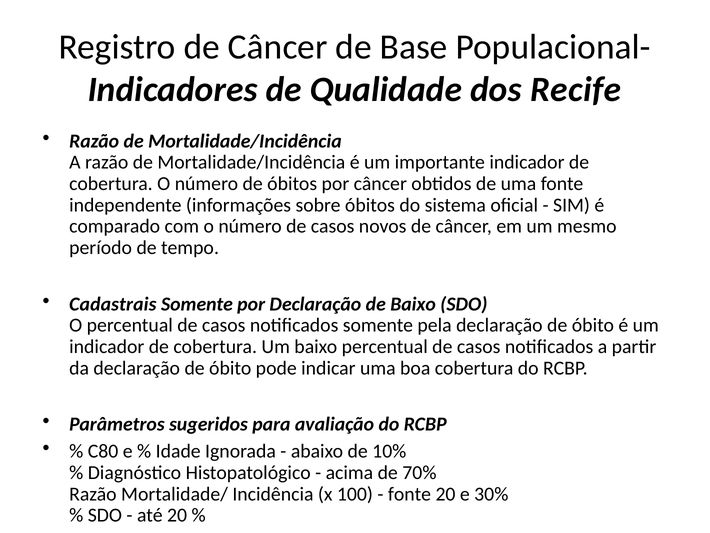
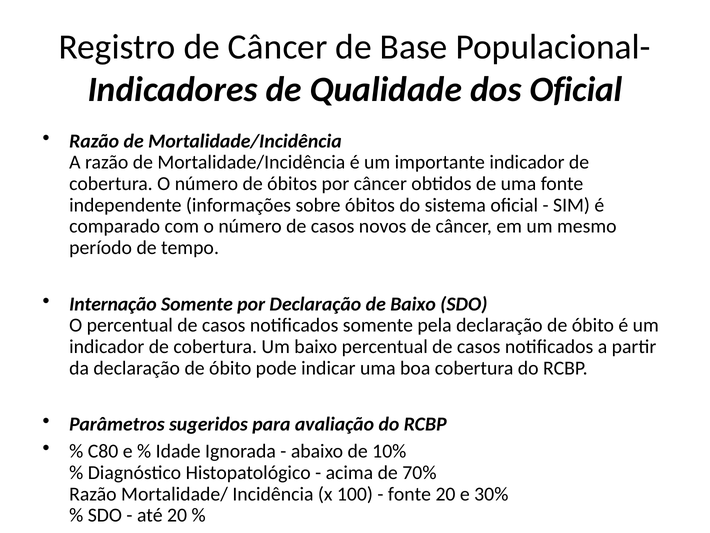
dos Recife: Recife -> Oficial
Cadastrais: Cadastrais -> Internação
